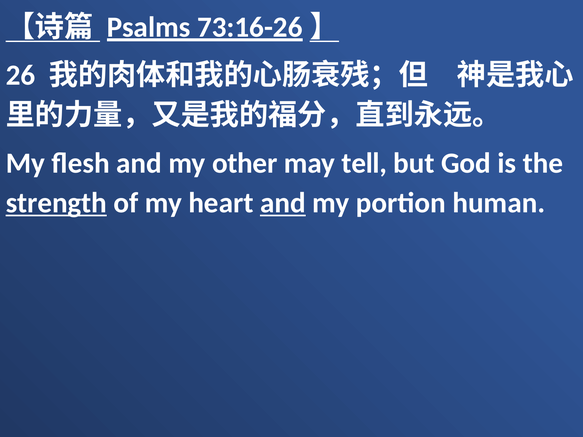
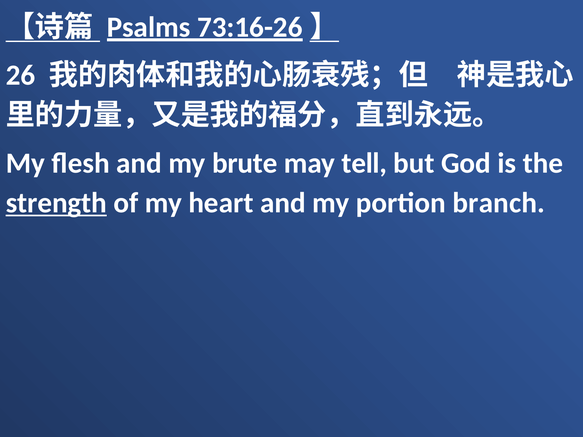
other: other -> brute
and at (283, 203) underline: present -> none
human: human -> branch
